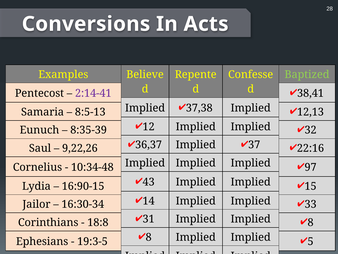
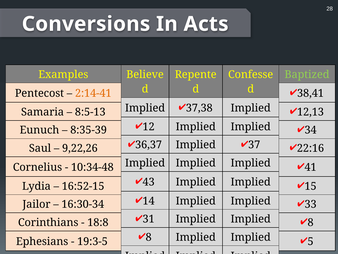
2:14-41 colour: purple -> orange
32: 32 -> 34
97: 97 -> 41
16:90-15: 16:90-15 -> 16:52-15
